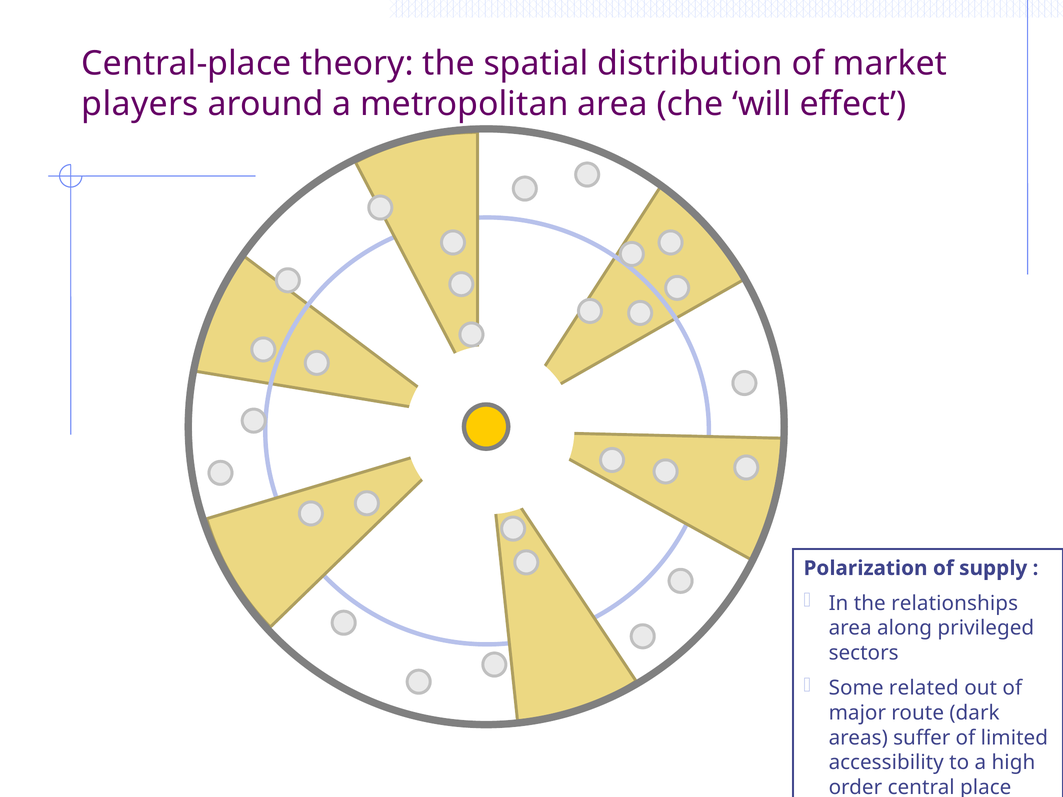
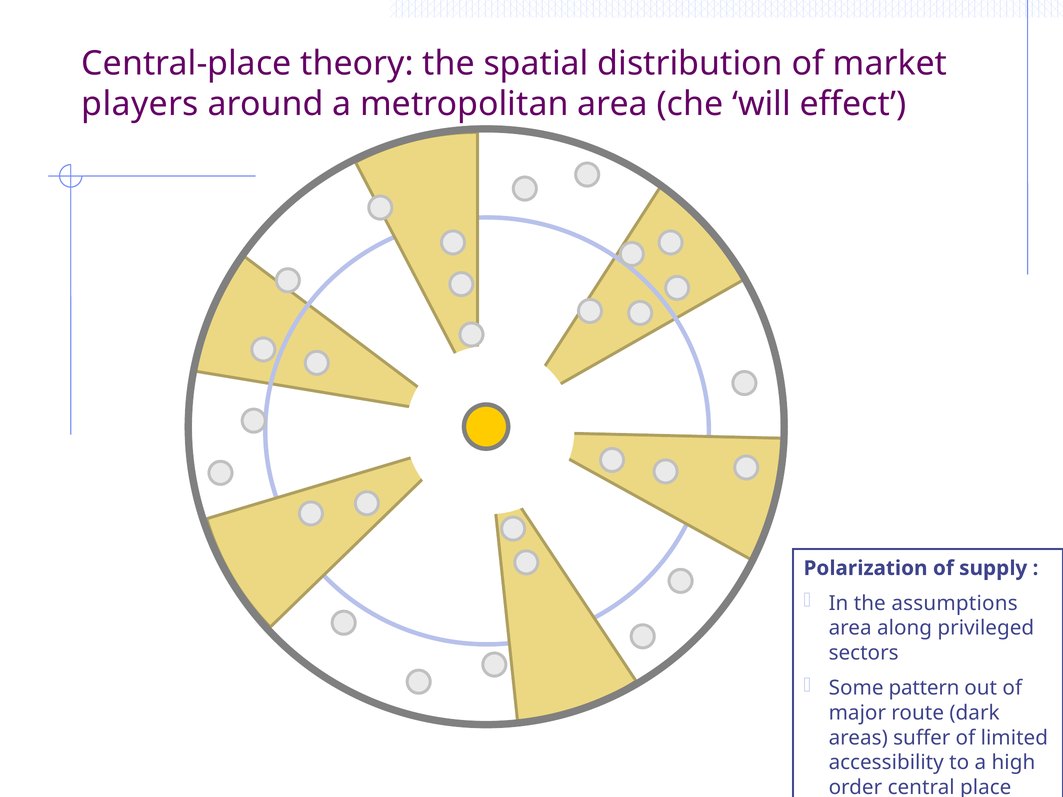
relationships: relationships -> assumptions
related: related -> pattern
